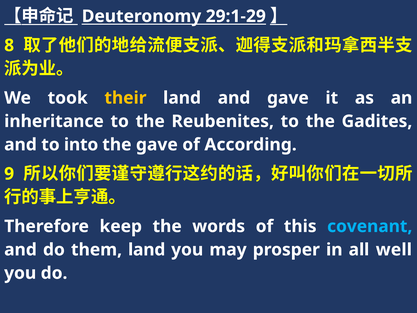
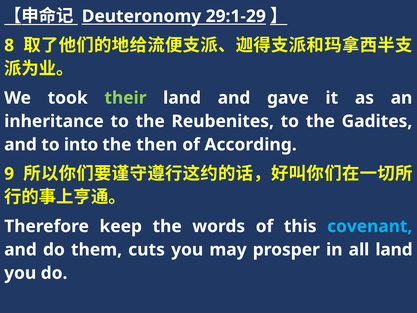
their colour: yellow -> light green
the gave: gave -> then
them land: land -> cuts
all well: well -> land
